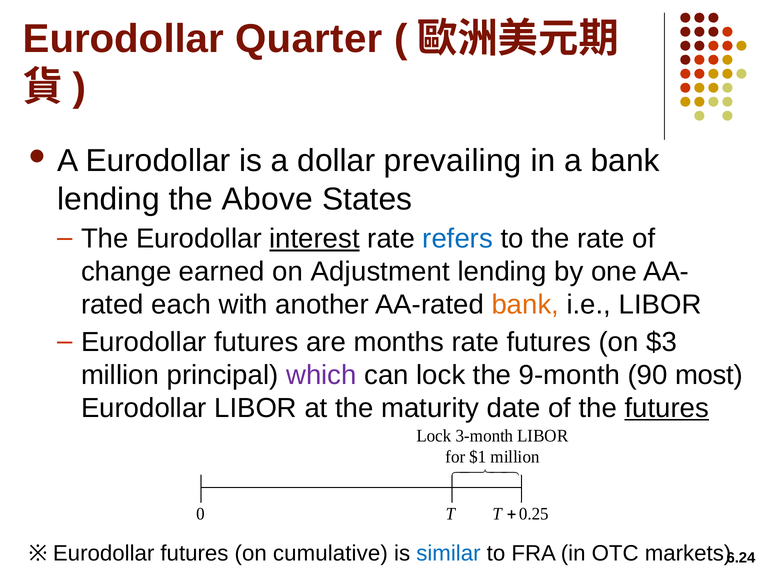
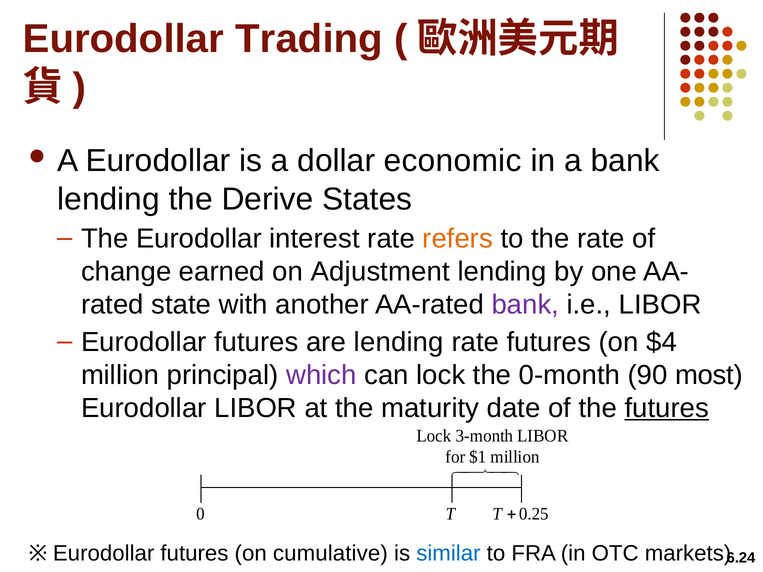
Quarter: Quarter -> Trading
prevailing: prevailing -> economic
Above: Above -> Derive
interest underline: present -> none
refers colour: blue -> orange
each: each -> state
bank at (525, 305) colour: orange -> purple
are months: months -> lending
$3: $3 -> $4
9-month: 9-month -> 0-month
